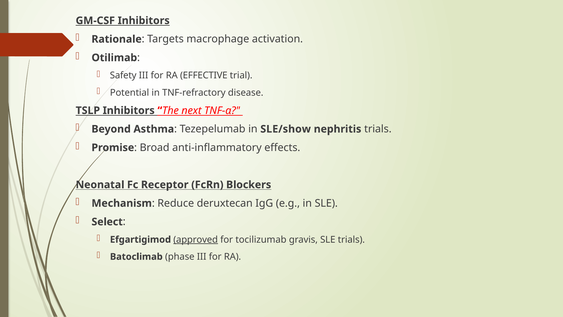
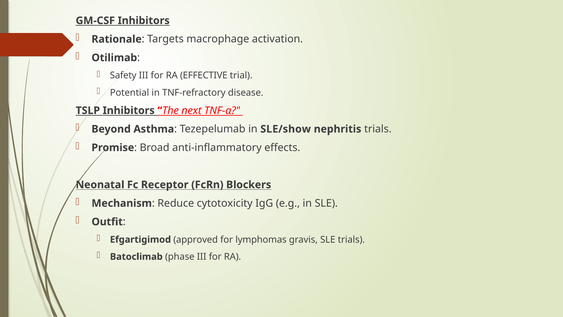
deruxtecan: deruxtecan -> cytotoxicity
Select: Select -> Outfit
approved underline: present -> none
tocilizumab: tocilizumab -> lymphomas
